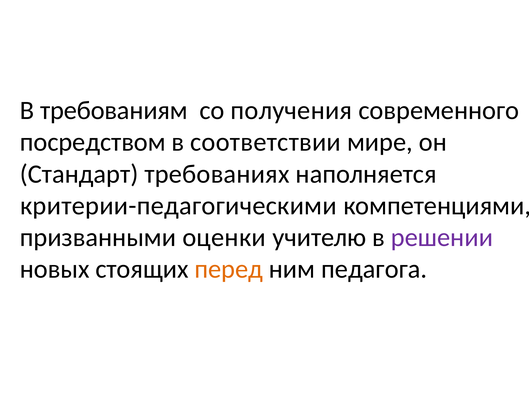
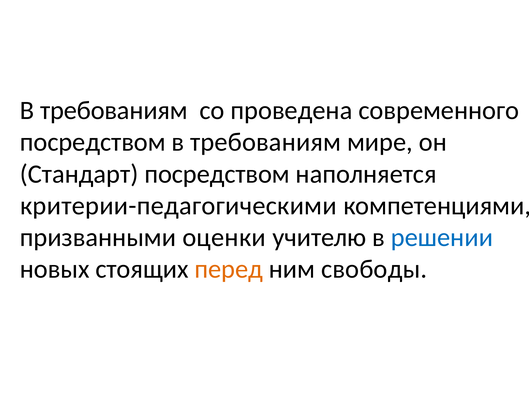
получения: получения -> проведена
соответствии at (266, 142): соответствии -> требованиям
Стандарт требованиях: требованиях -> посредством
решении colour: purple -> blue
педагога: педагога -> свободы
